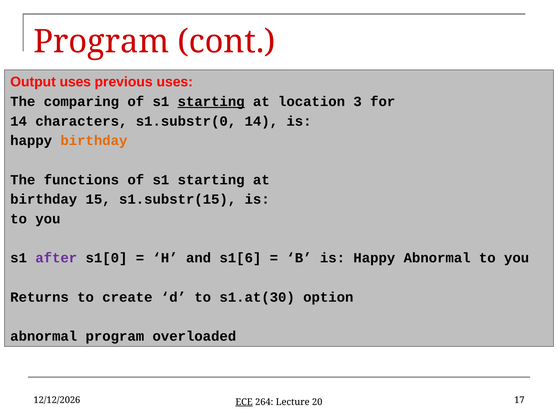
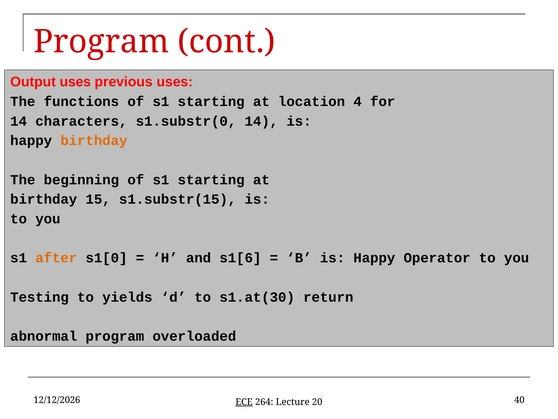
comparing: comparing -> functions
starting at (211, 101) underline: present -> none
3: 3 -> 4
functions: functions -> beginning
after colour: purple -> orange
Happy Abnormal: Abnormal -> Operator
Returns: Returns -> Testing
create: create -> yields
option: option -> return
17: 17 -> 40
